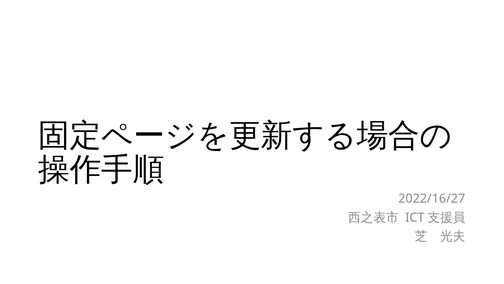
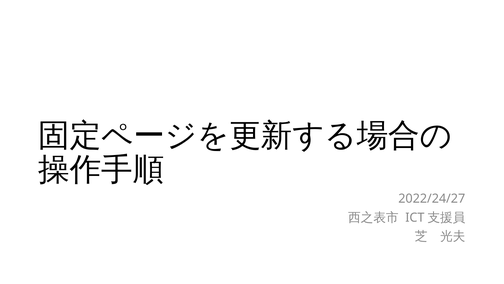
2022/16/27: 2022/16/27 -> 2022/24/27
